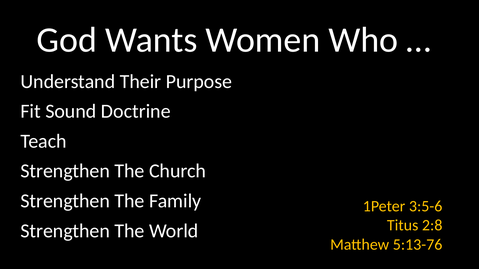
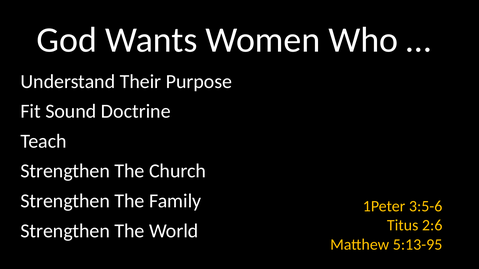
2:8: 2:8 -> 2:6
5:13-76: 5:13-76 -> 5:13-95
